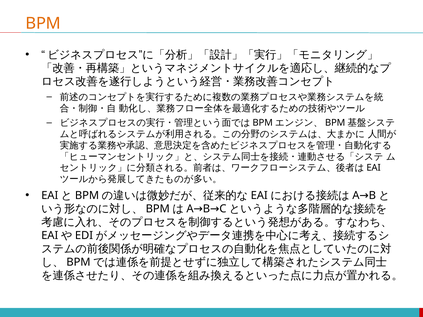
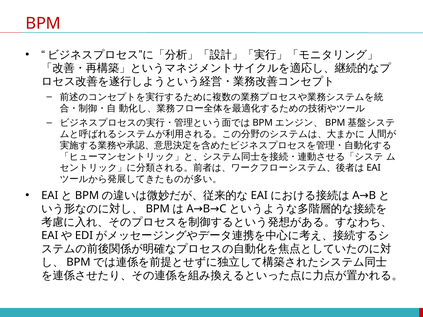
BPM colour: orange -> red
